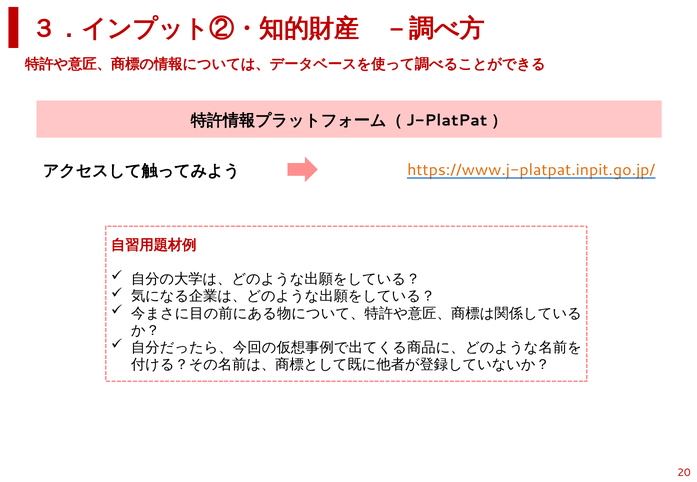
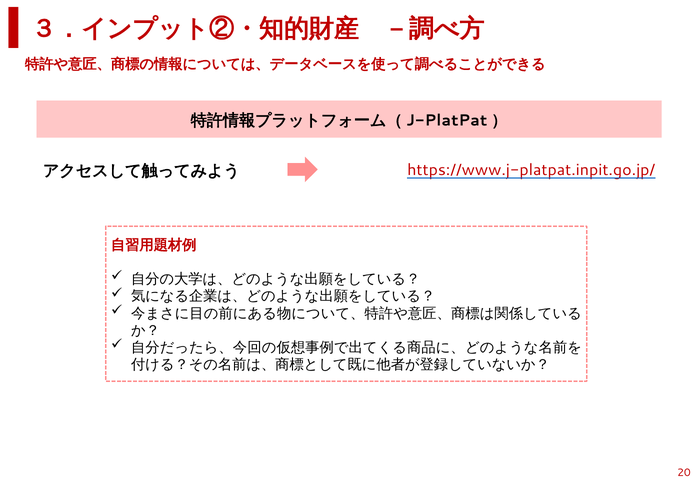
https://www.j-platpat.inpit.go.jp/ colour: orange -> red
